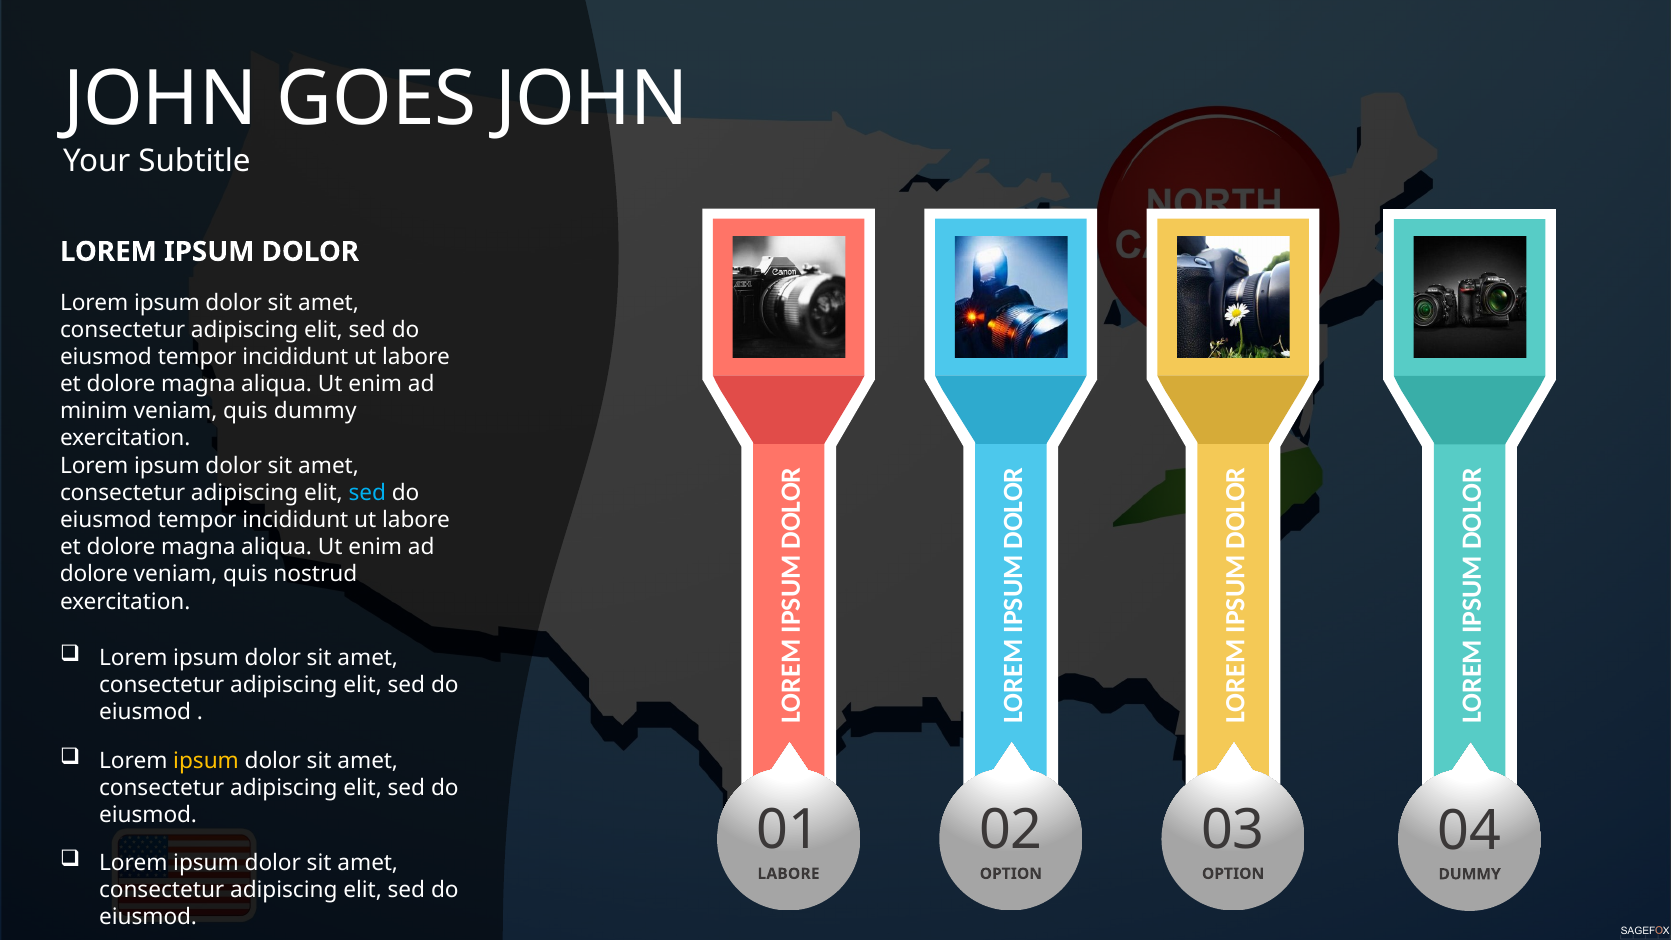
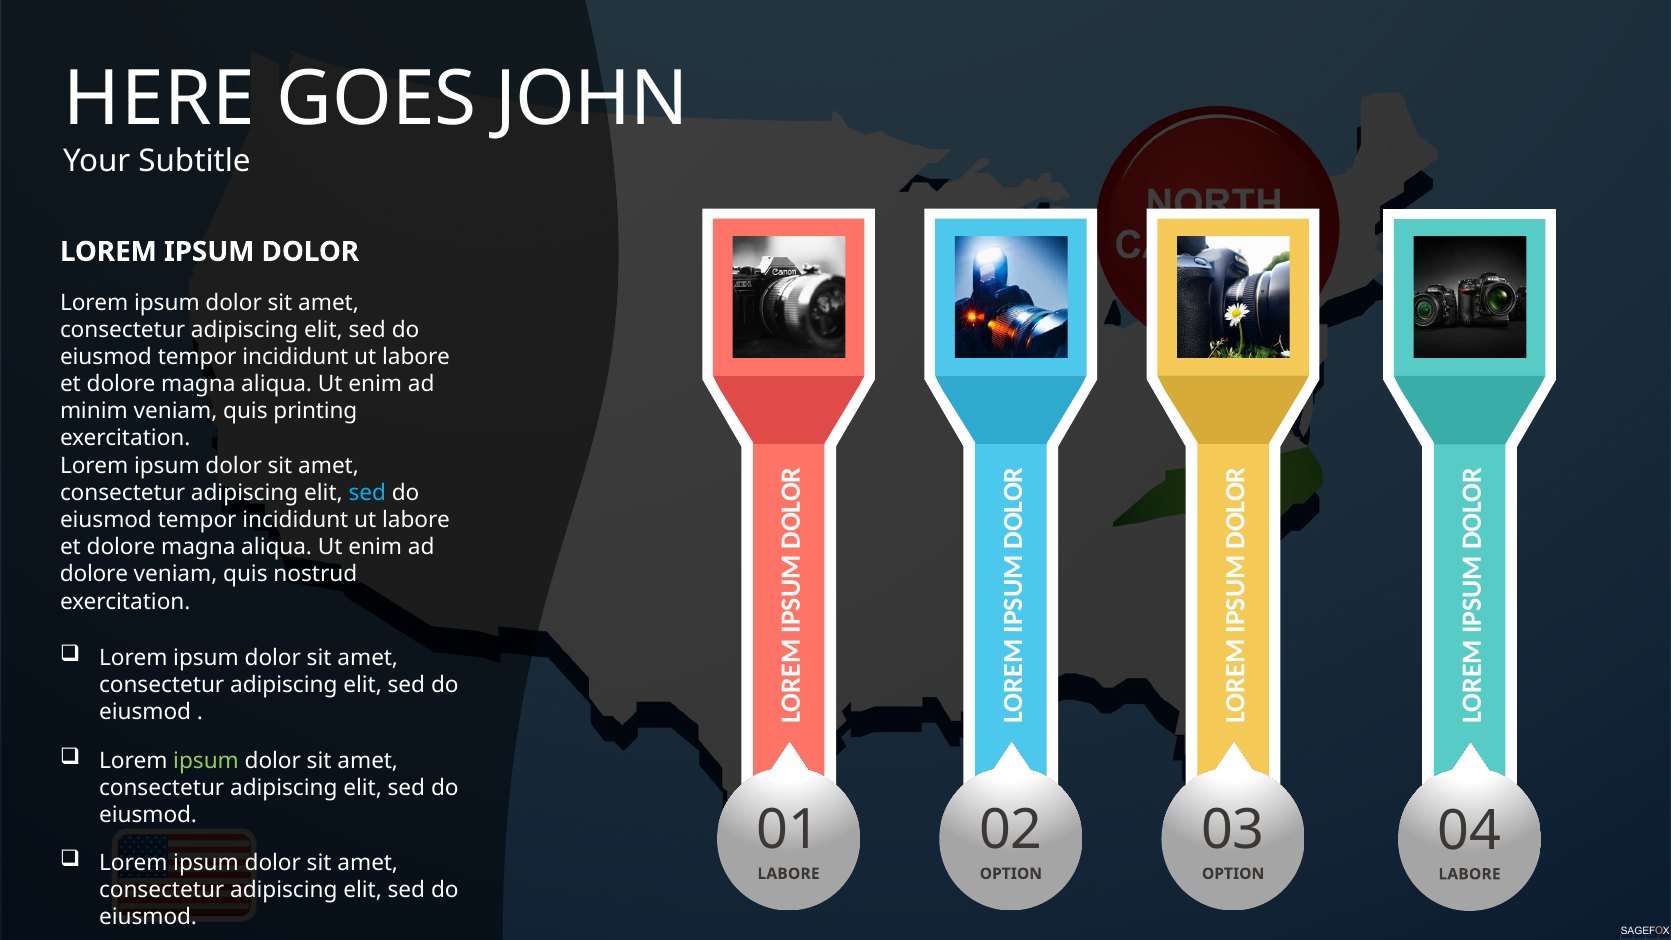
JOHN at (160, 99): JOHN -> HERE
quis dummy: dummy -> printing
ipsum at (206, 761) colour: yellow -> light green
DUMMY at (1470, 874): DUMMY -> LABORE
